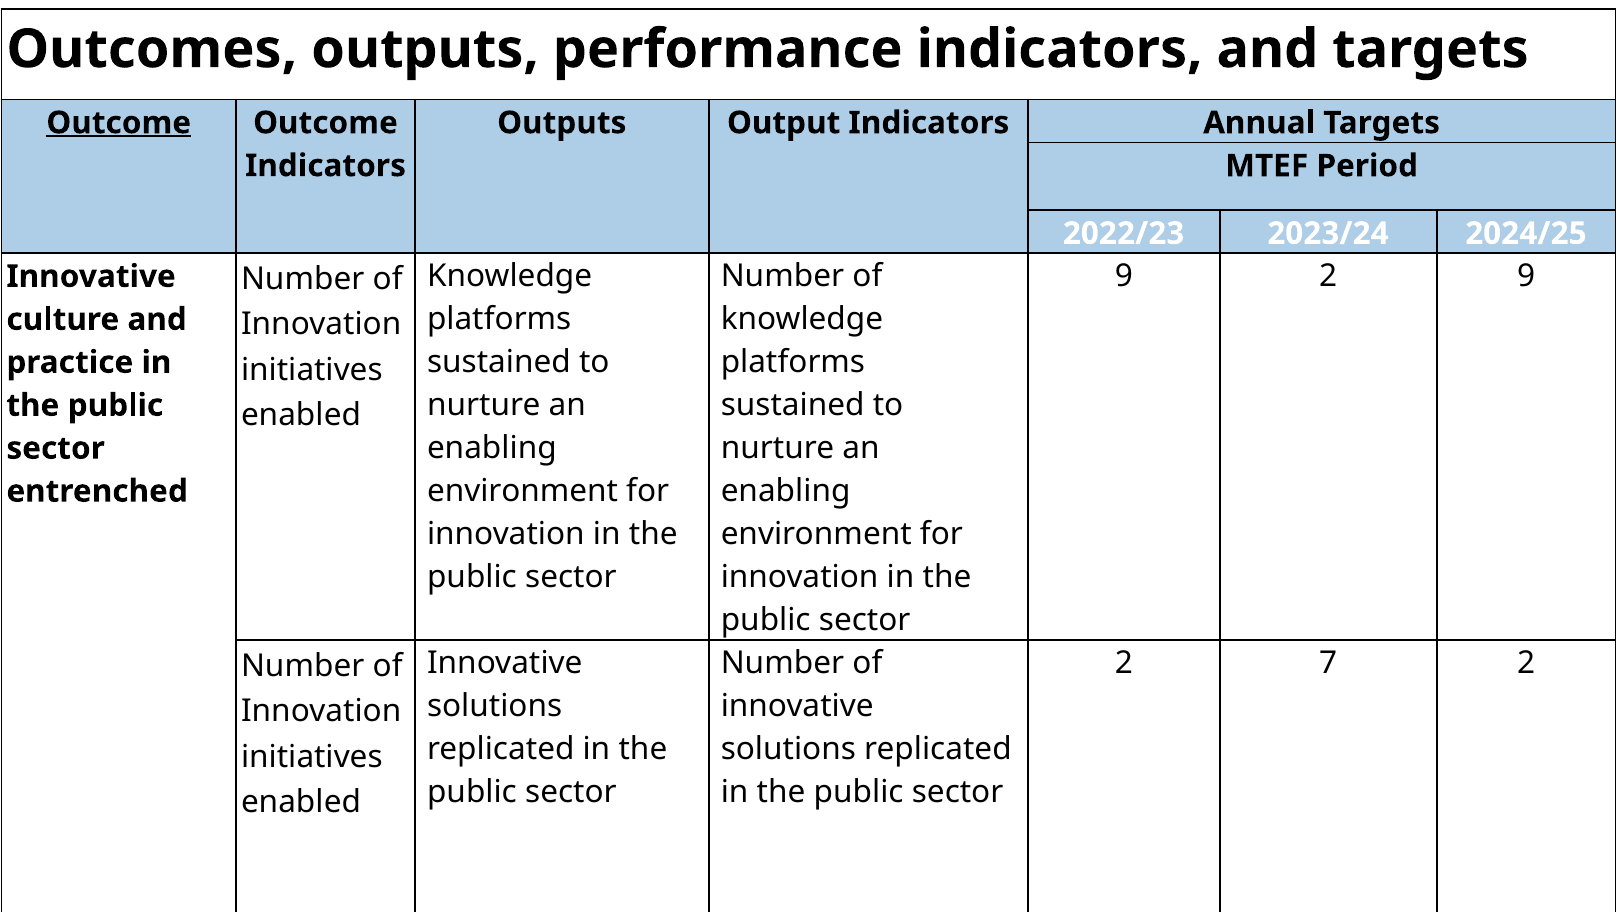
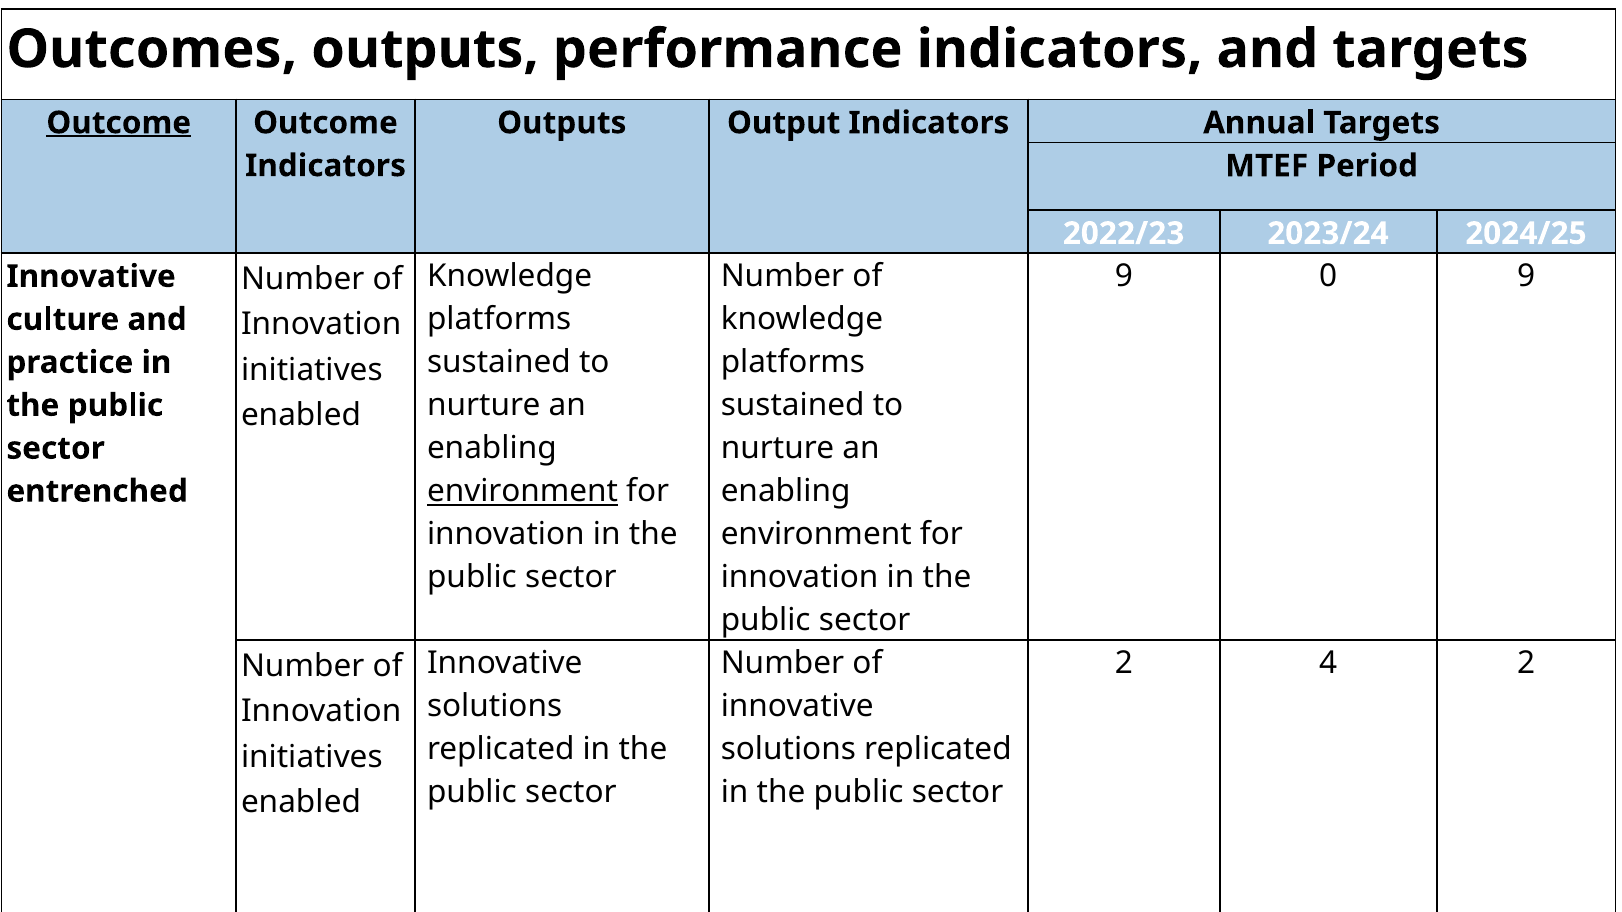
9 2: 2 -> 0
environment at (523, 492) underline: none -> present
7: 7 -> 4
